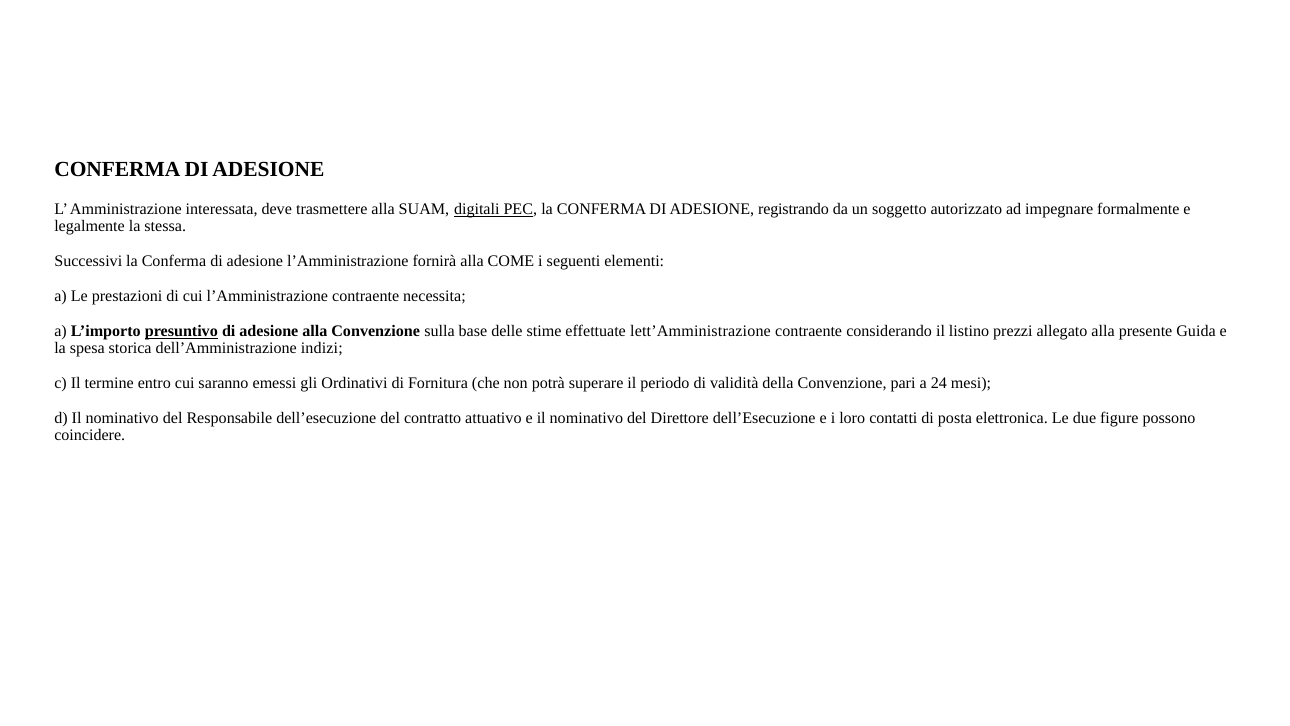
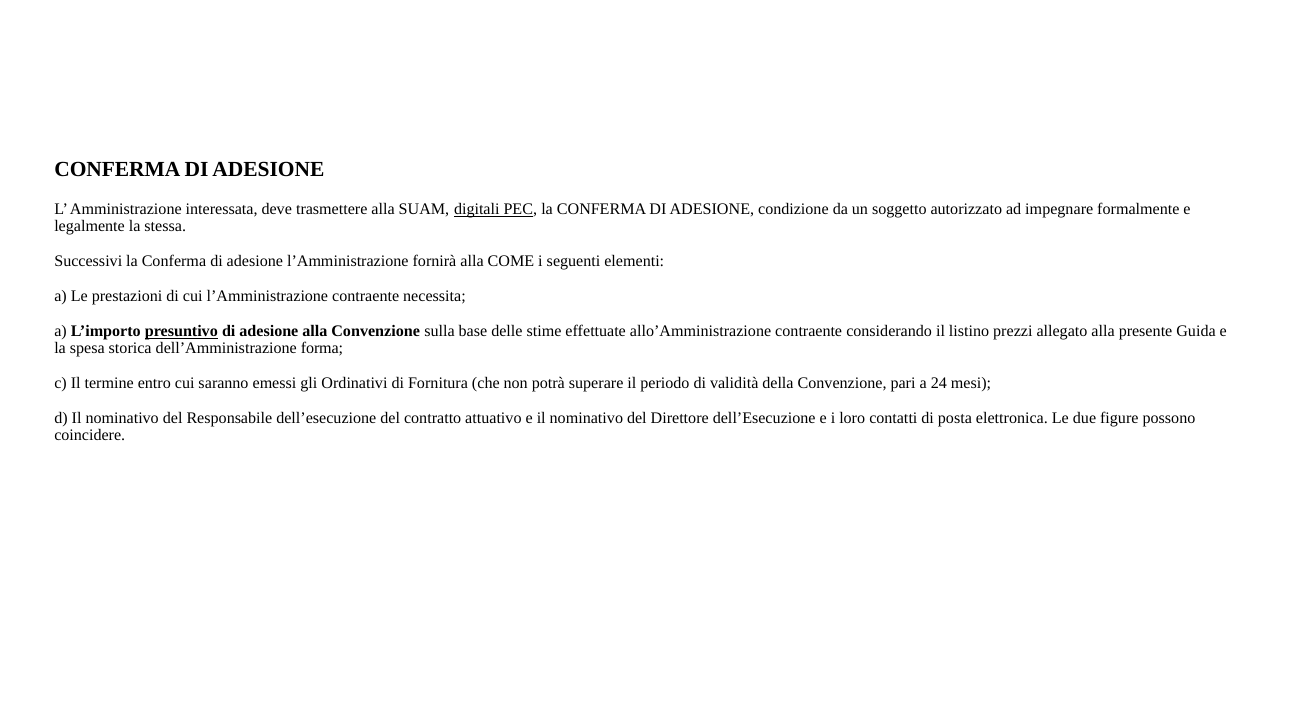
registrando: registrando -> condizione
lett’Amministrazione: lett’Amministrazione -> allo’Amministrazione
indizi: indizi -> forma
